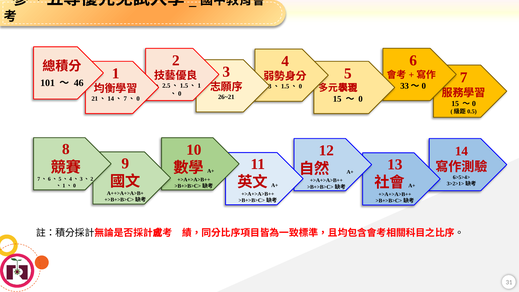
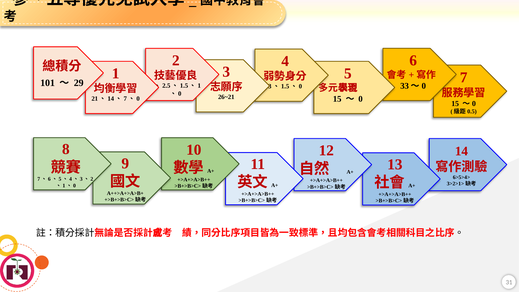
46: 46 -> 29
